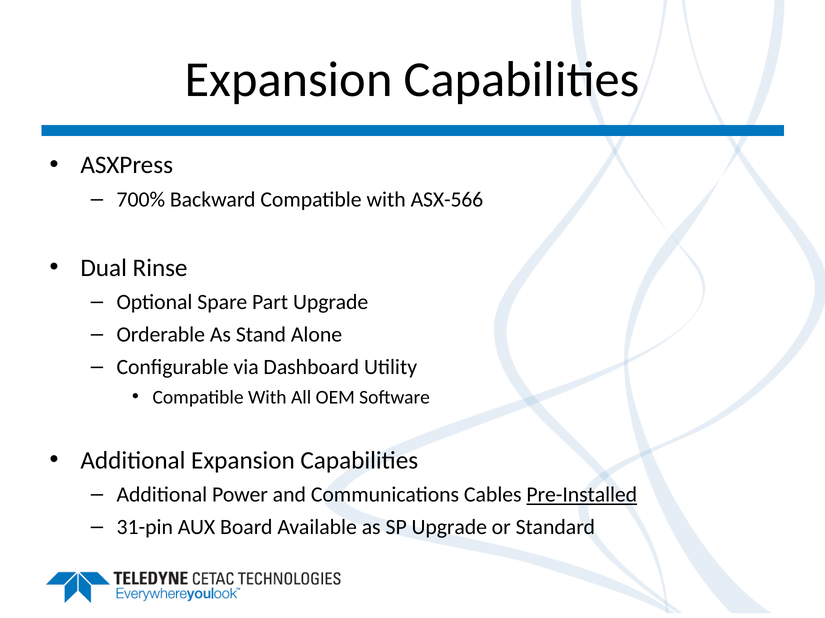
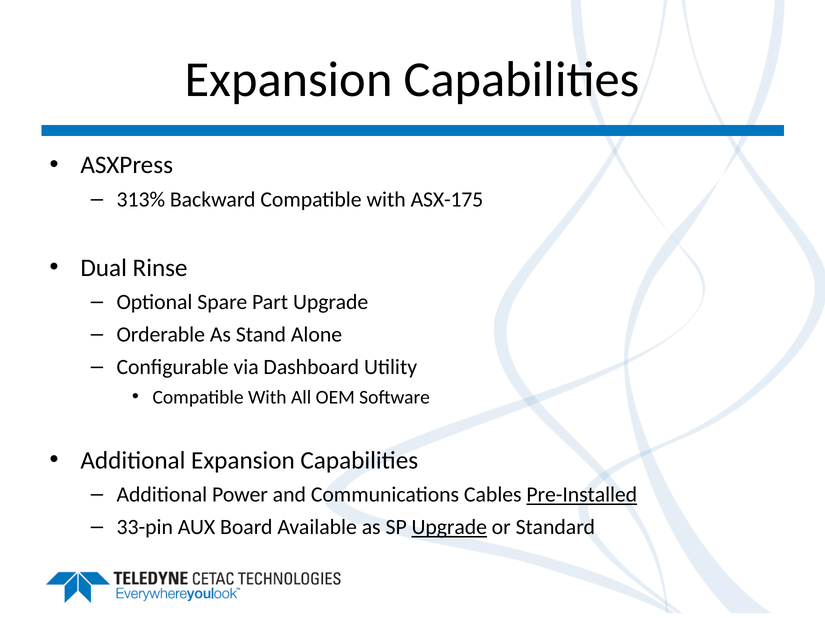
700%: 700% -> 313%
ASX-566: ASX-566 -> ASX-175
31-pin: 31-pin -> 33-pin
Upgrade at (449, 528) underline: none -> present
